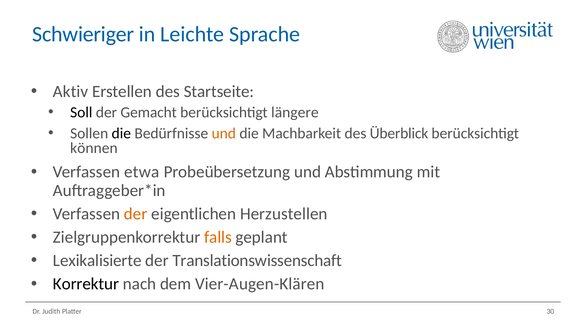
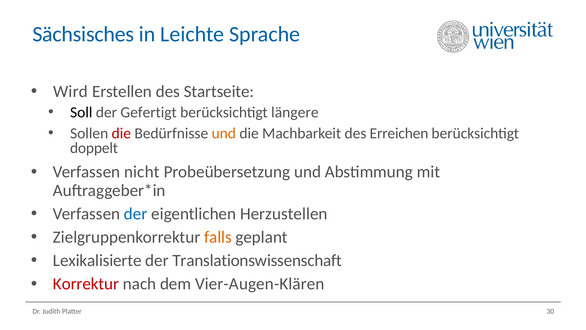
Schwieriger: Schwieriger -> Sächsisches
Aktiv: Aktiv -> Wird
Gemacht: Gemacht -> Gefertigt
die at (121, 133) colour: black -> red
Überblick: Überblick -> Erreichen
können: können -> doppelt
etwa: etwa -> nicht
der at (136, 214) colour: orange -> blue
Korrektur colour: black -> red
